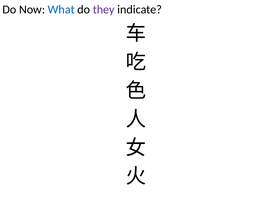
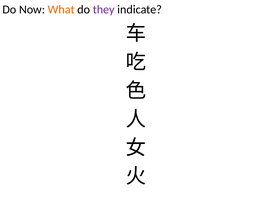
What colour: blue -> orange
